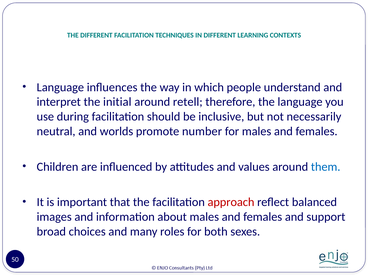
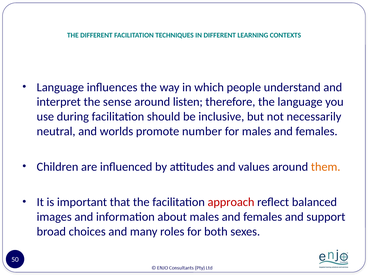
initial: initial -> sense
retell: retell -> listen
them colour: blue -> orange
